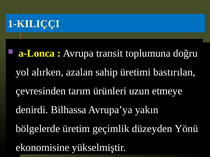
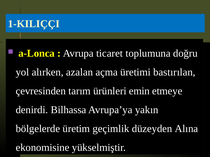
transit: transit -> ticaret
sahip: sahip -> açma
uzun: uzun -> emin
Yönü: Yönü -> Alına
